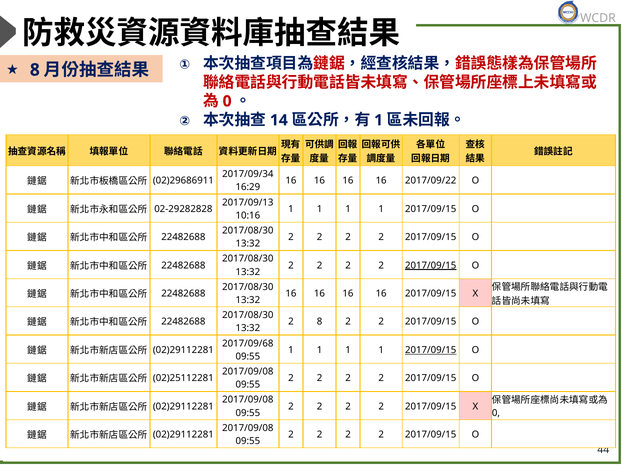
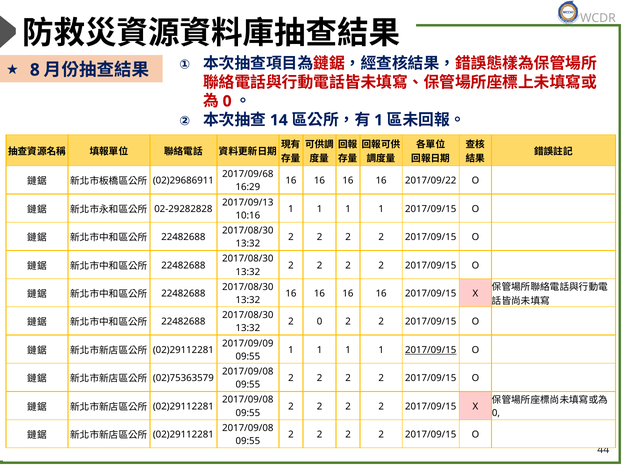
2017/09/34: 2017/09/34 -> 2017/09/68
2017/09/15 at (431, 266) underline: present -> none
2 8: 8 -> 0
2017/09/68: 2017/09/68 -> 2017/09/09
02)25112281: 02)25112281 -> 02)75363579
